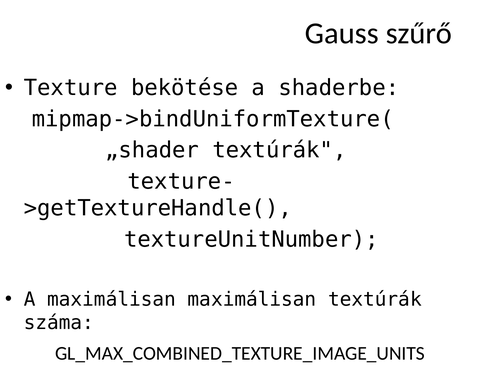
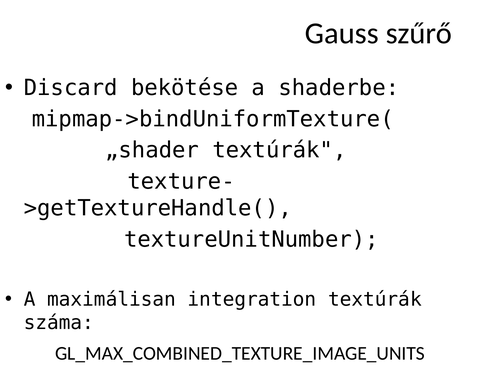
Texture: Texture -> Discard
maximálisan maximálisan: maximálisan -> integration
